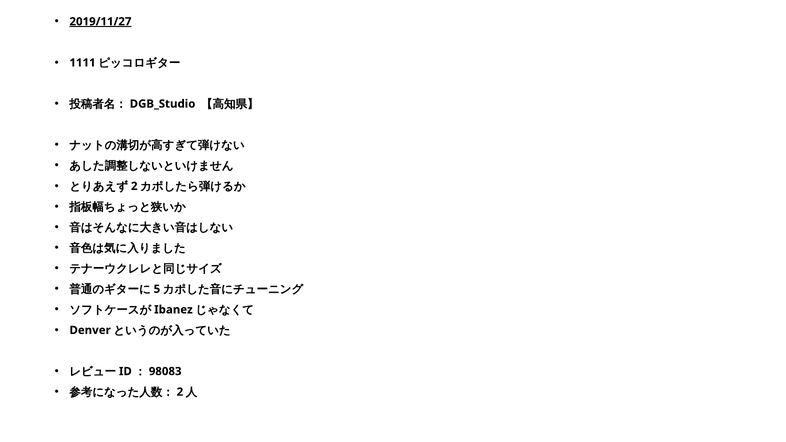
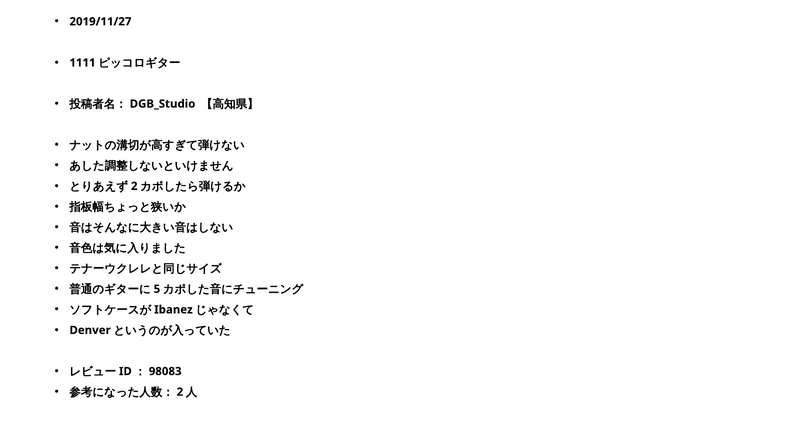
2019/11/27 underline: present -> none
